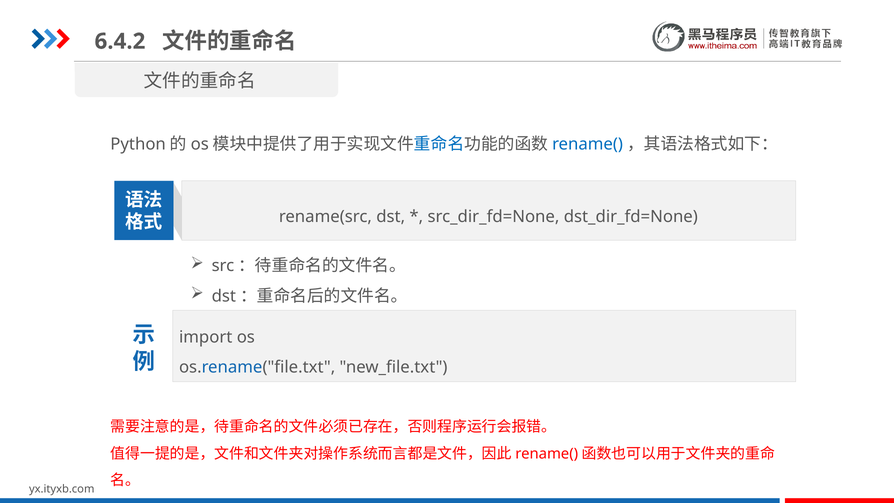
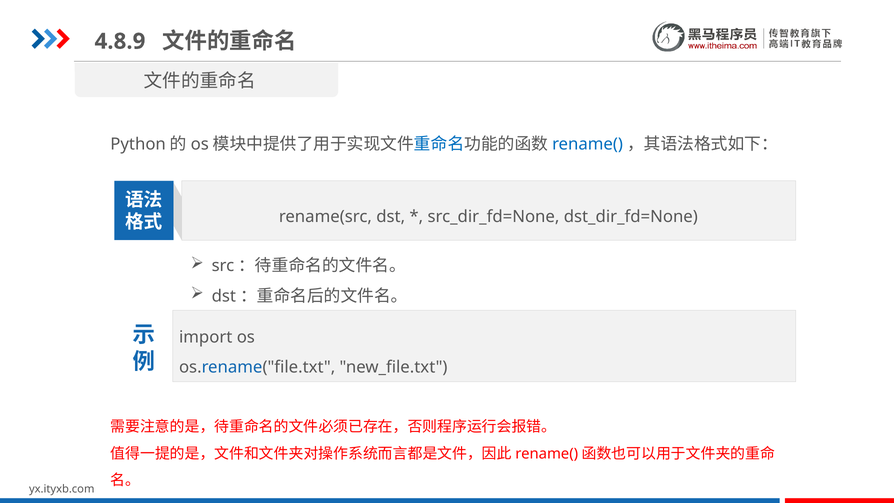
6.4.2: 6.4.2 -> 4.8.9
